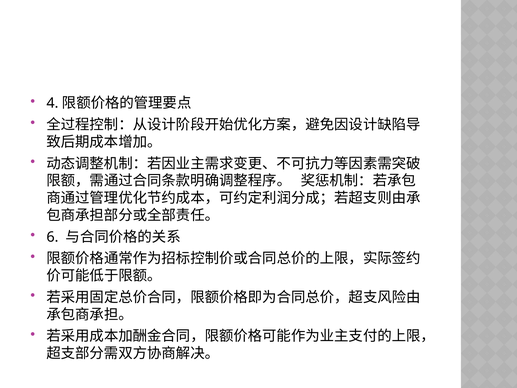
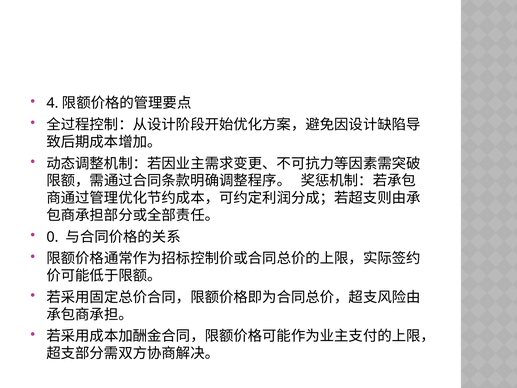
6: 6 -> 0
